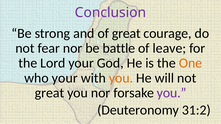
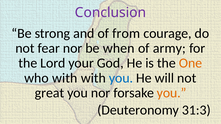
of great: great -> from
battle: battle -> when
leave: leave -> army
who your: your -> with
you at (121, 78) colour: orange -> blue
you at (172, 93) colour: purple -> orange
31:2: 31:2 -> 31:3
